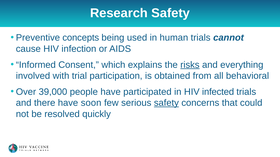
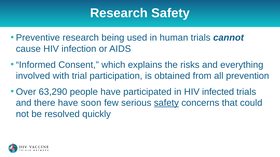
Preventive concepts: concepts -> research
risks underline: present -> none
behavioral: behavioral -> prevention
39,000: 39,000 -> 63,290
